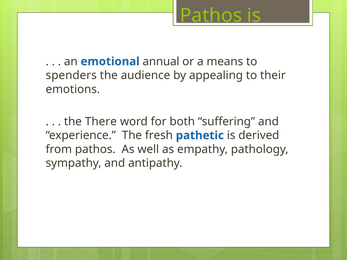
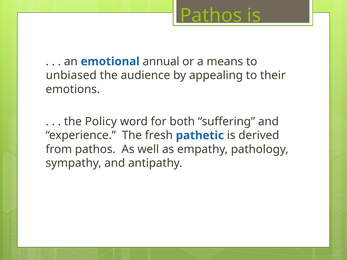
spenders: spenders -> unbiased
There: There -> Policy
